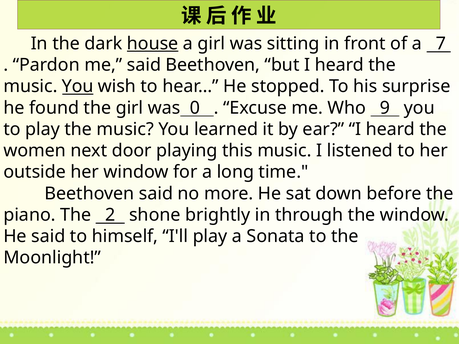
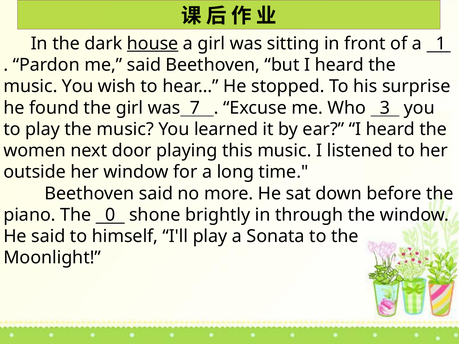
7: 7 -> 1
You at (78, 86) underline: present -> none
0: 0 -> 7
9: 9 -> 3
2: 2 -> 0
